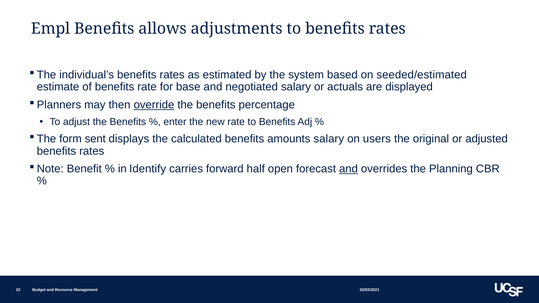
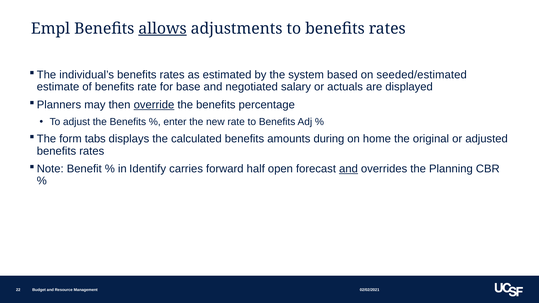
allows underline: none -> present
sent: sent -> tabs
amounts salary: salary -> during
users: users -> home
